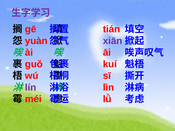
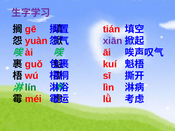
lín colour: purple -> green
